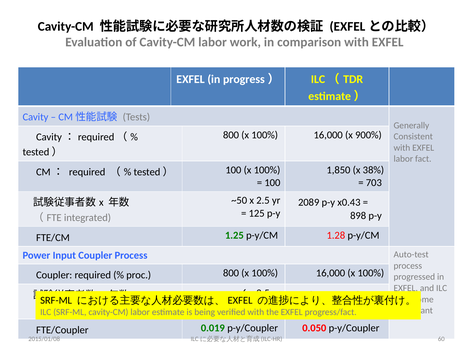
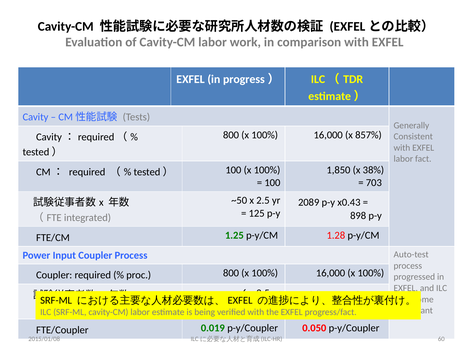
900%: 900% -> 857%
